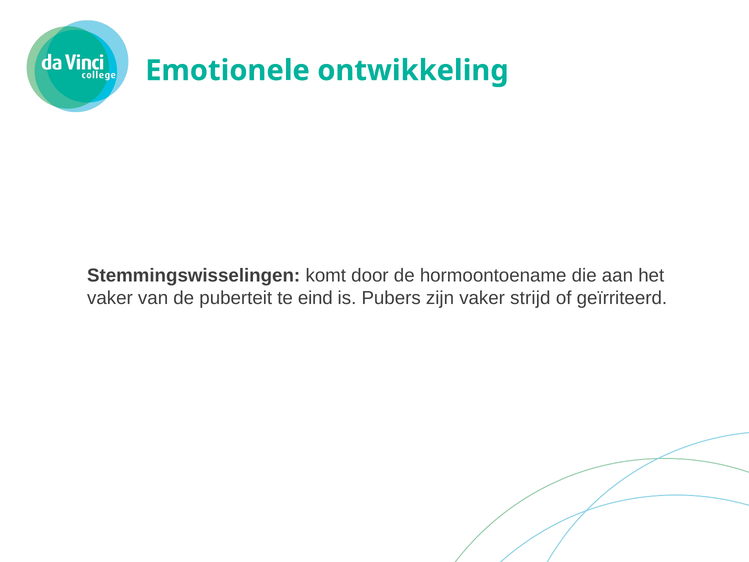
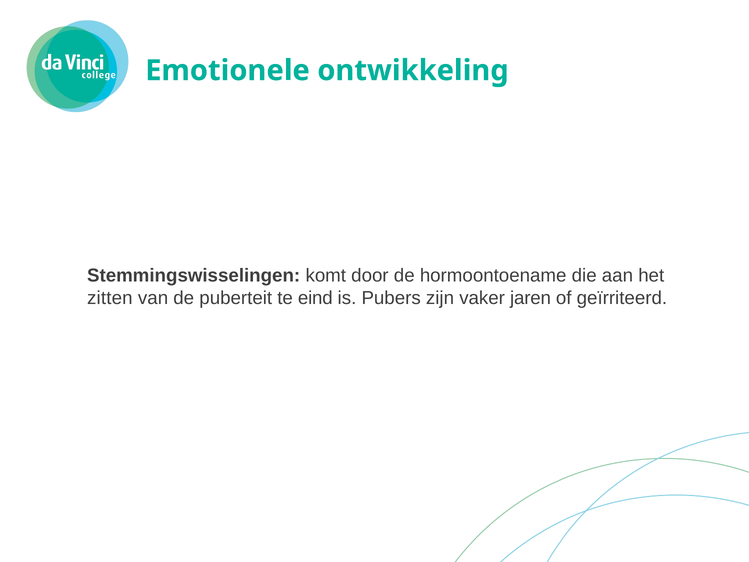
vaker at (110, 298): vaker -> zitten
strijd: strijd -> jaren
